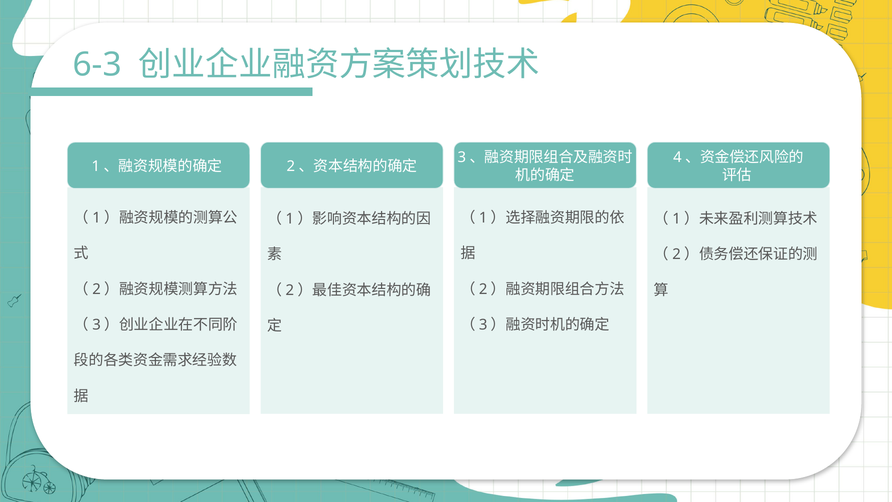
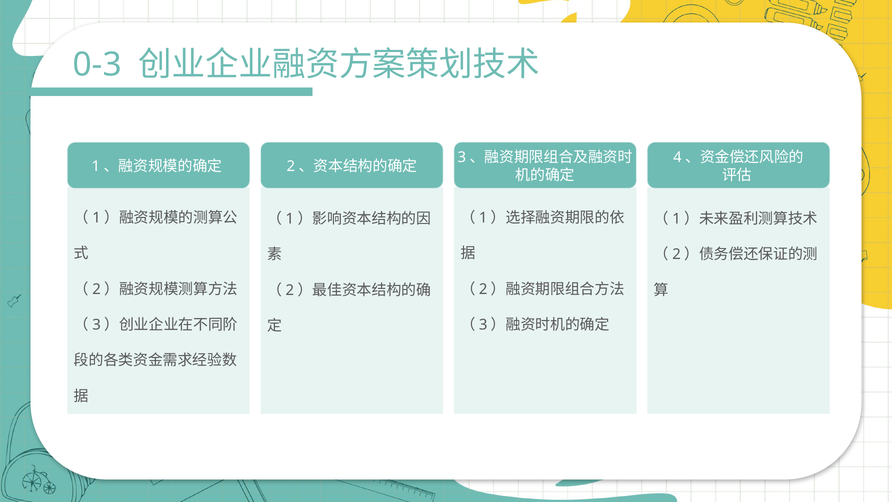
6-3: 6-3 -> 0-3
